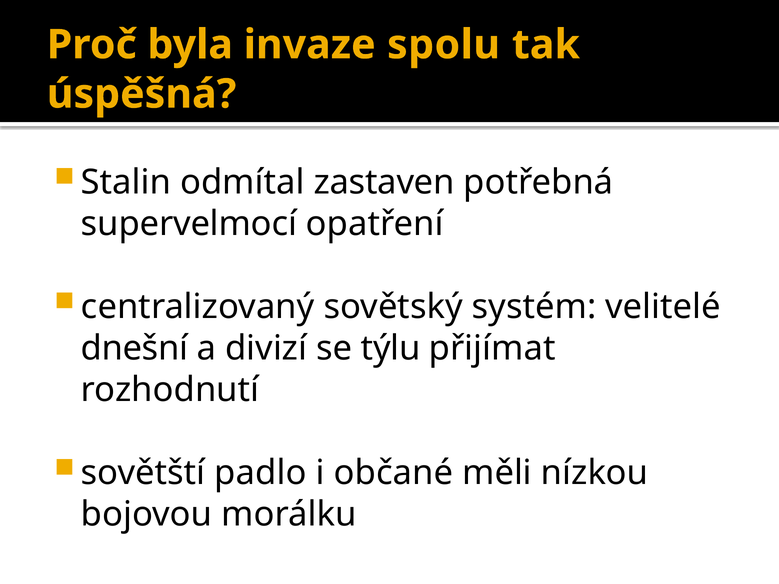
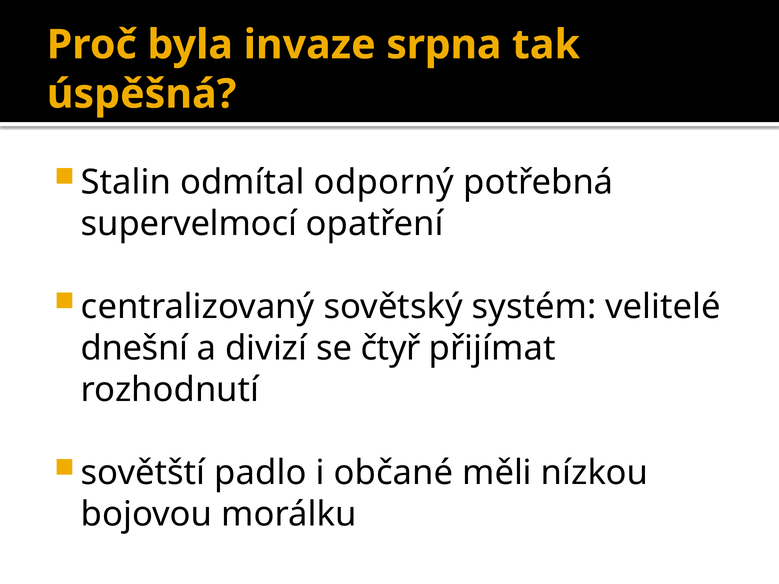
spolu: spolu -> srpna
zastaven: zastaven -> odporný
týlu: týlu -> čtyř
